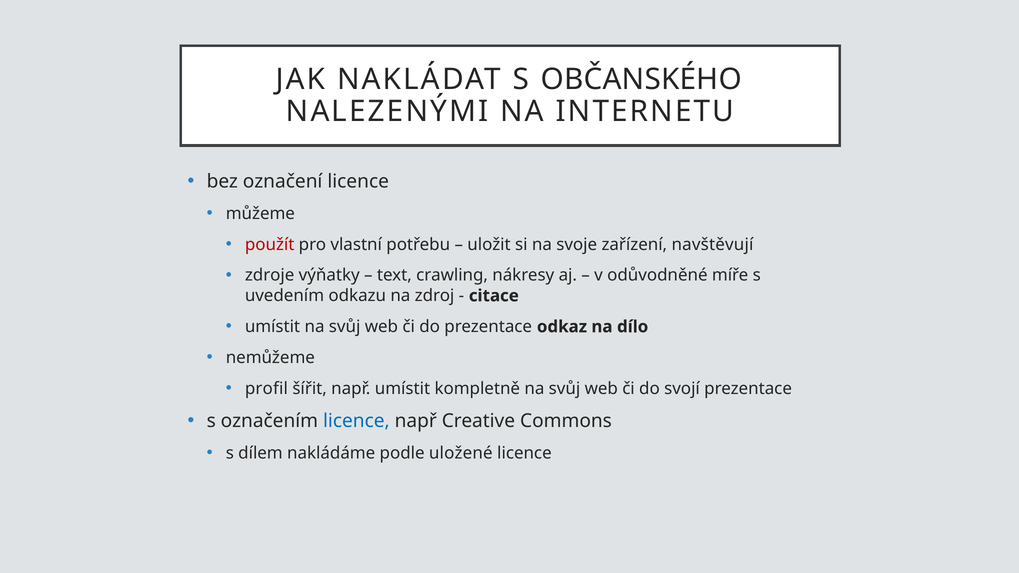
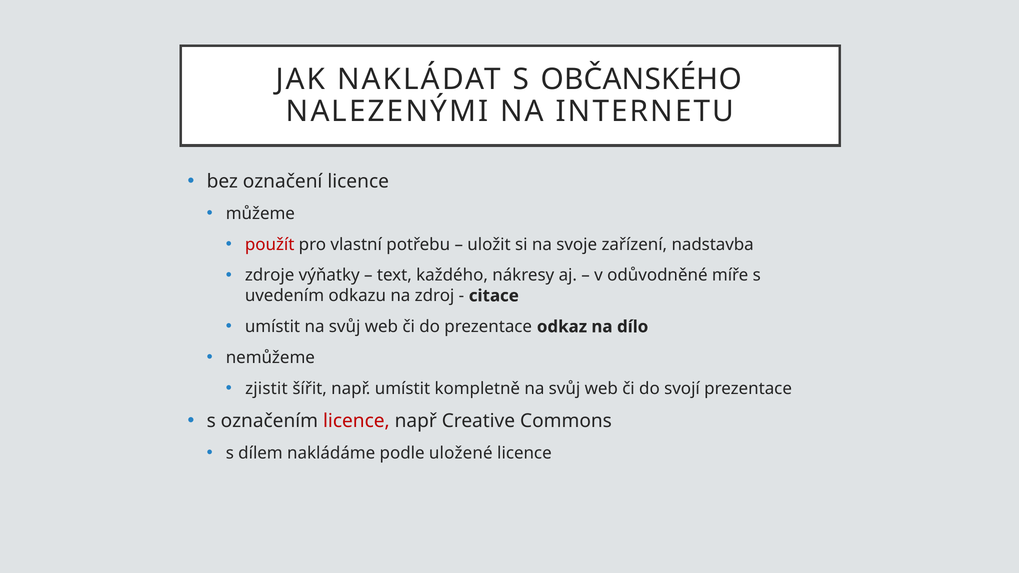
navštěvují: navštěvují -> nadstavba
crawling: crawling -> každého
profil: profil -> zjistit
licence at (356, 421) colour: blue -> red
